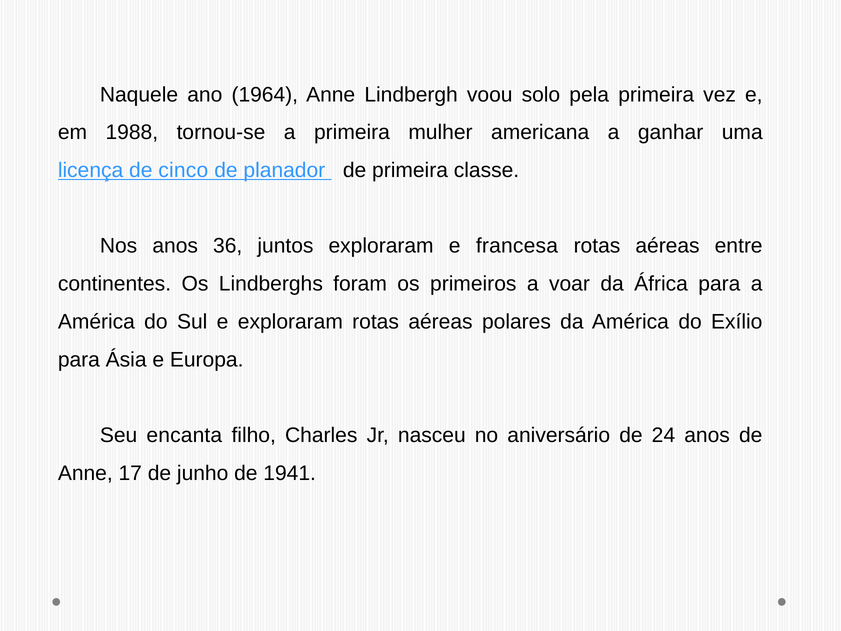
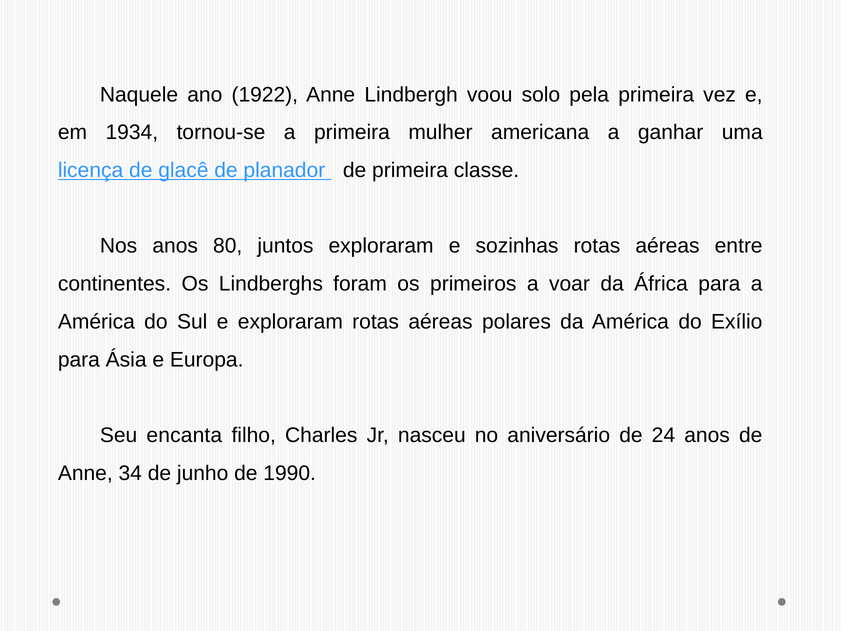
1964: 1964 -> 1922
1988: 1988 -> 1934
cinco: cinco -> glacê
36: 36 -> 80
francesa: francesa -> sozinhas
17: 17 -> 34
1941: 1941 -> 1990
